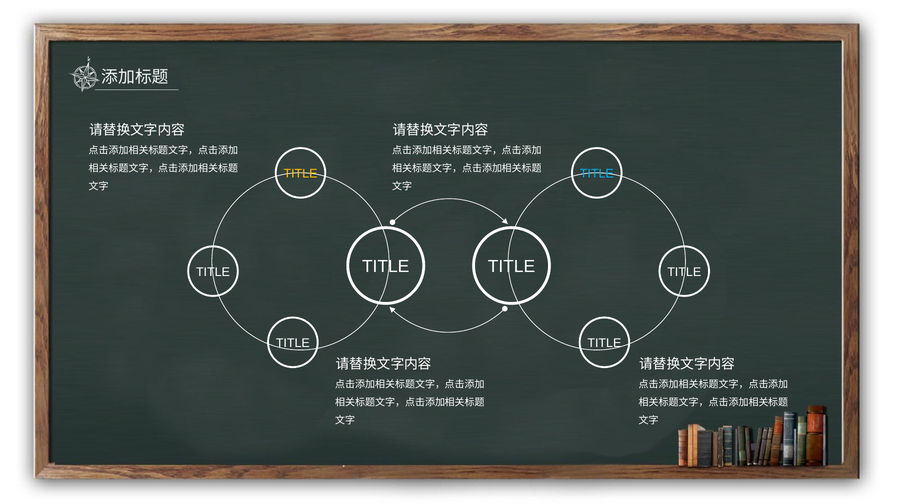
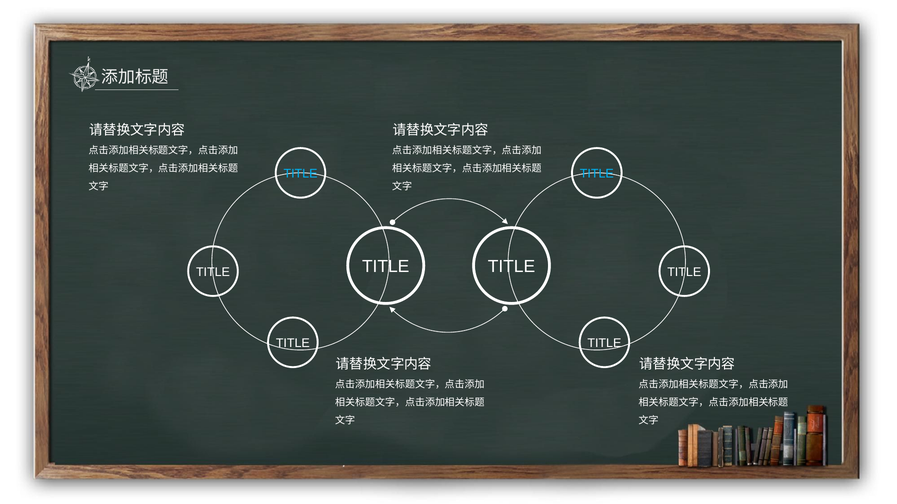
TITLE at (301, 174) colour: yellow -> light blue
